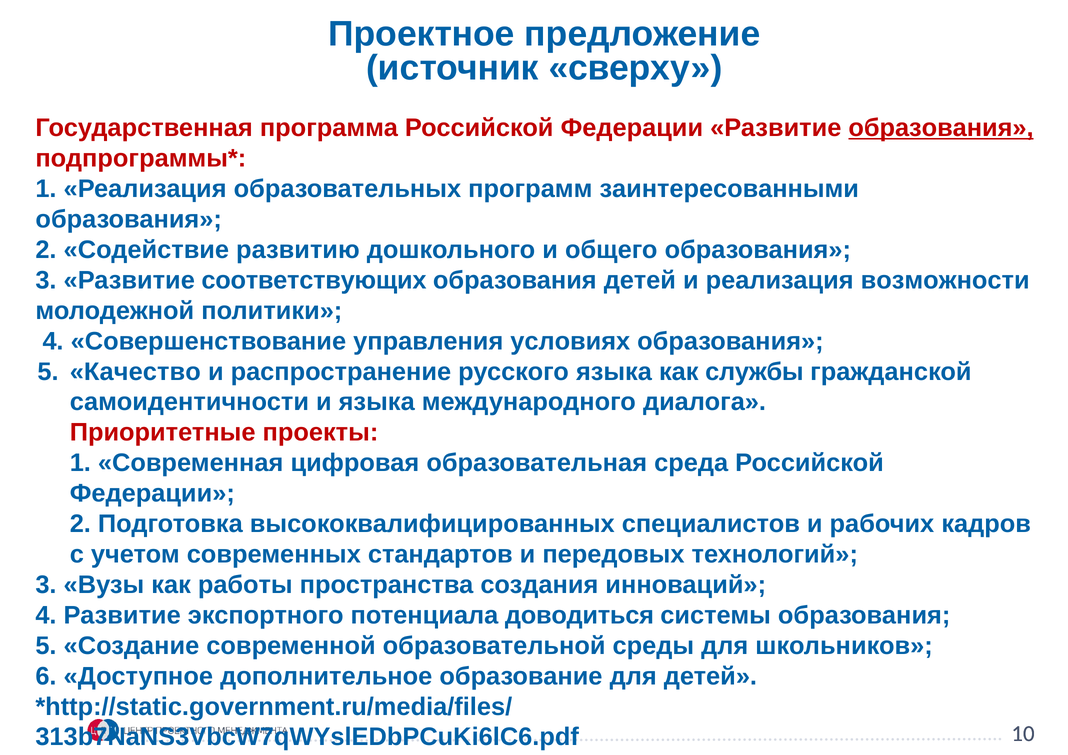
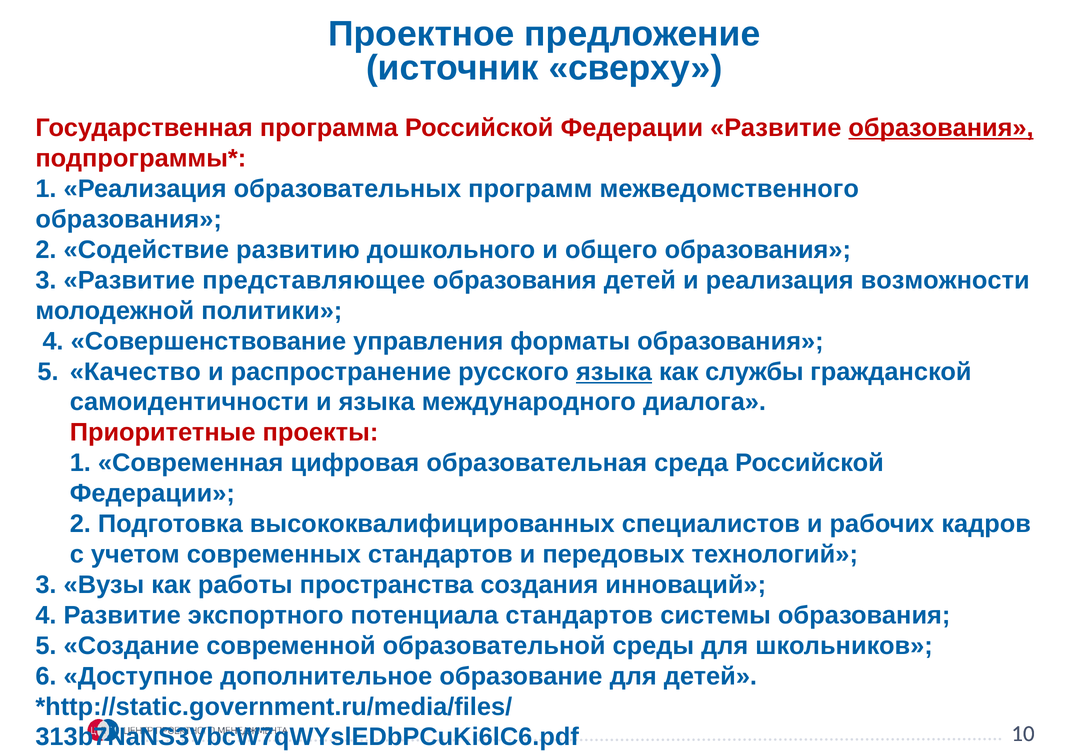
заинтересованными: заинтересованными -> межведомственного
соответствующих: соответствующих -> представляющее
условиях: условиях -> форматы
языка at (614, 372) underline: none -> present
потенциала доводиться: доводиться -> стандартов
